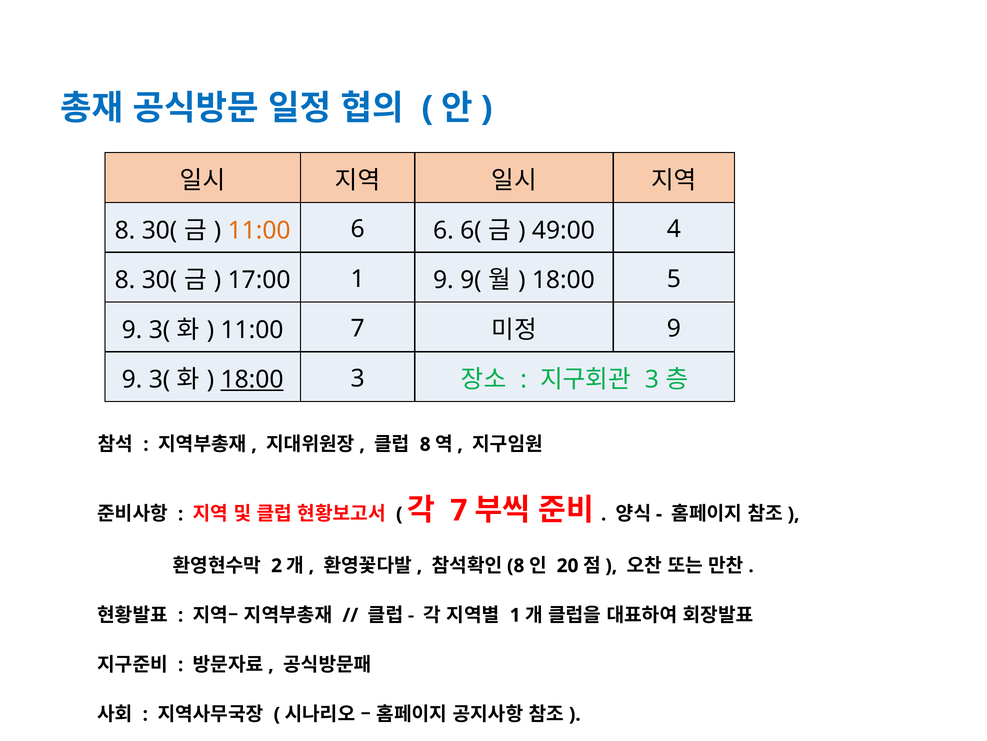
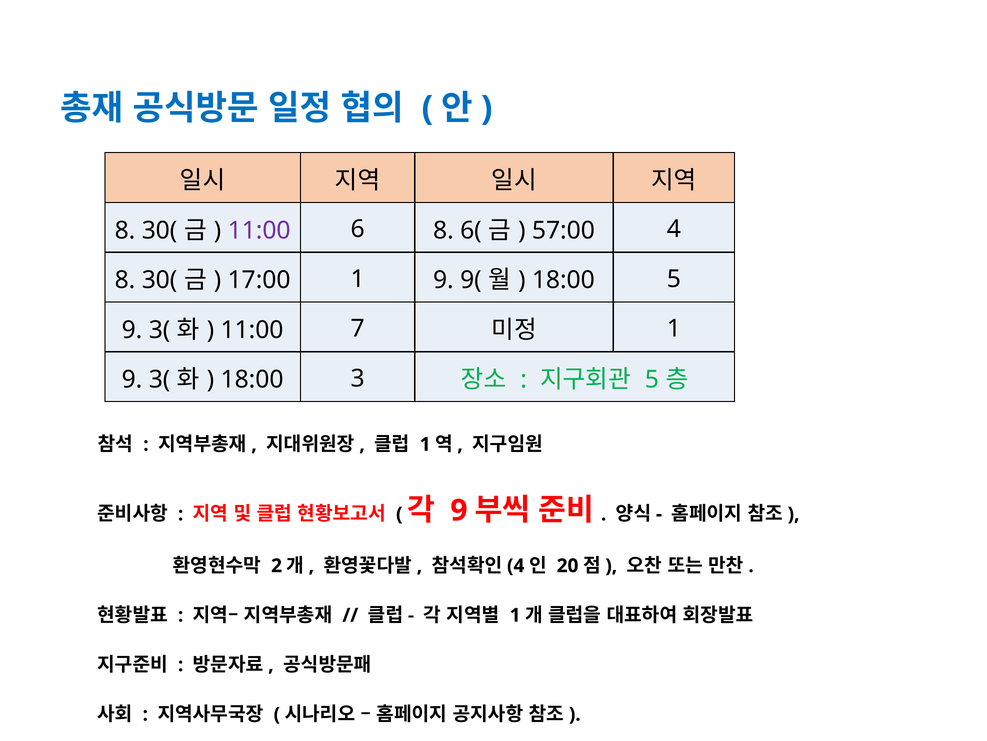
11:00 at (259, 230) colour: orange -> purple
6 6: 6 -> 8
49:00: 49:00 -> 57:00
9 at (674, 328): 9 -> 1
18:00 at (252, 379) underline: present -> none
3 at (652, 379): 3 -> 5
8 at (425, 444): 8 -> 1
7 at (459, 510): 7 -> 9
8 at (516, 565): 8 -> 4
